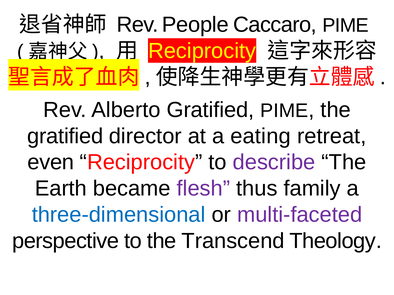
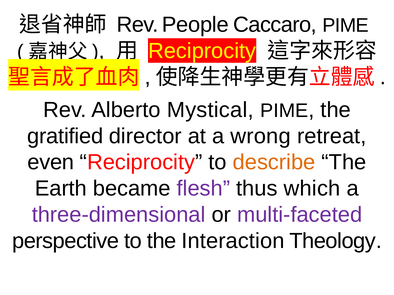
Alberto Gratified: Gratified -> Mystical
eating: eating -> wrong
describe colour: purple -> orange
family: family -> which
three-dimensional colour: blue -> purple
Transcend: Transcend -> Interaction
